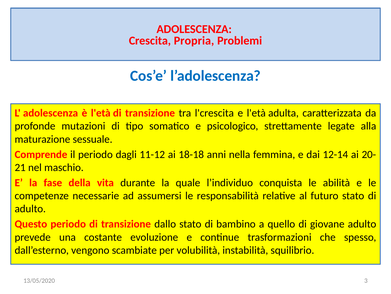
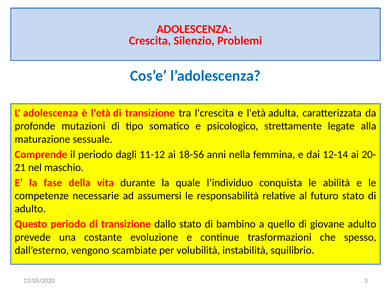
Propria: Propria -> Silenzio
18-18: 18-18 -> 18-56
